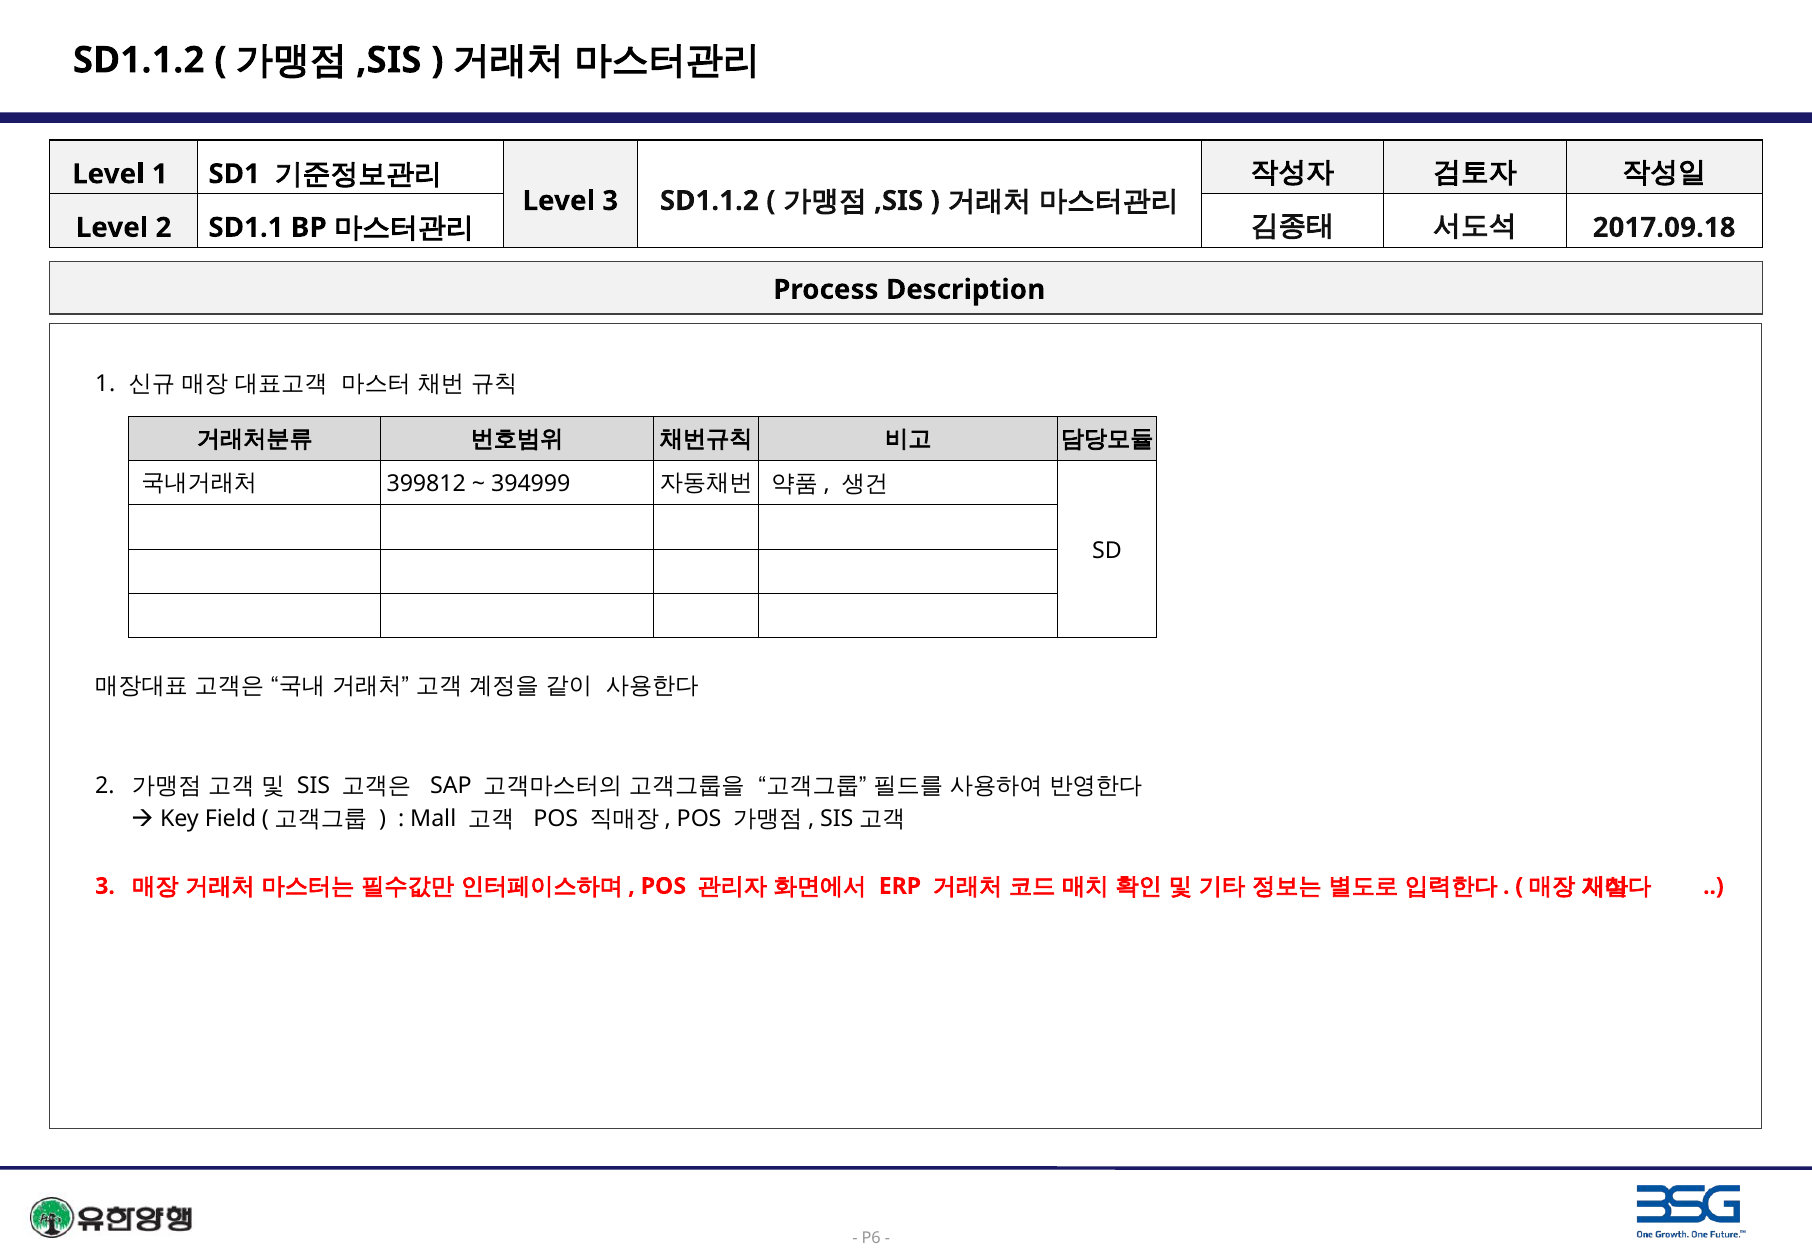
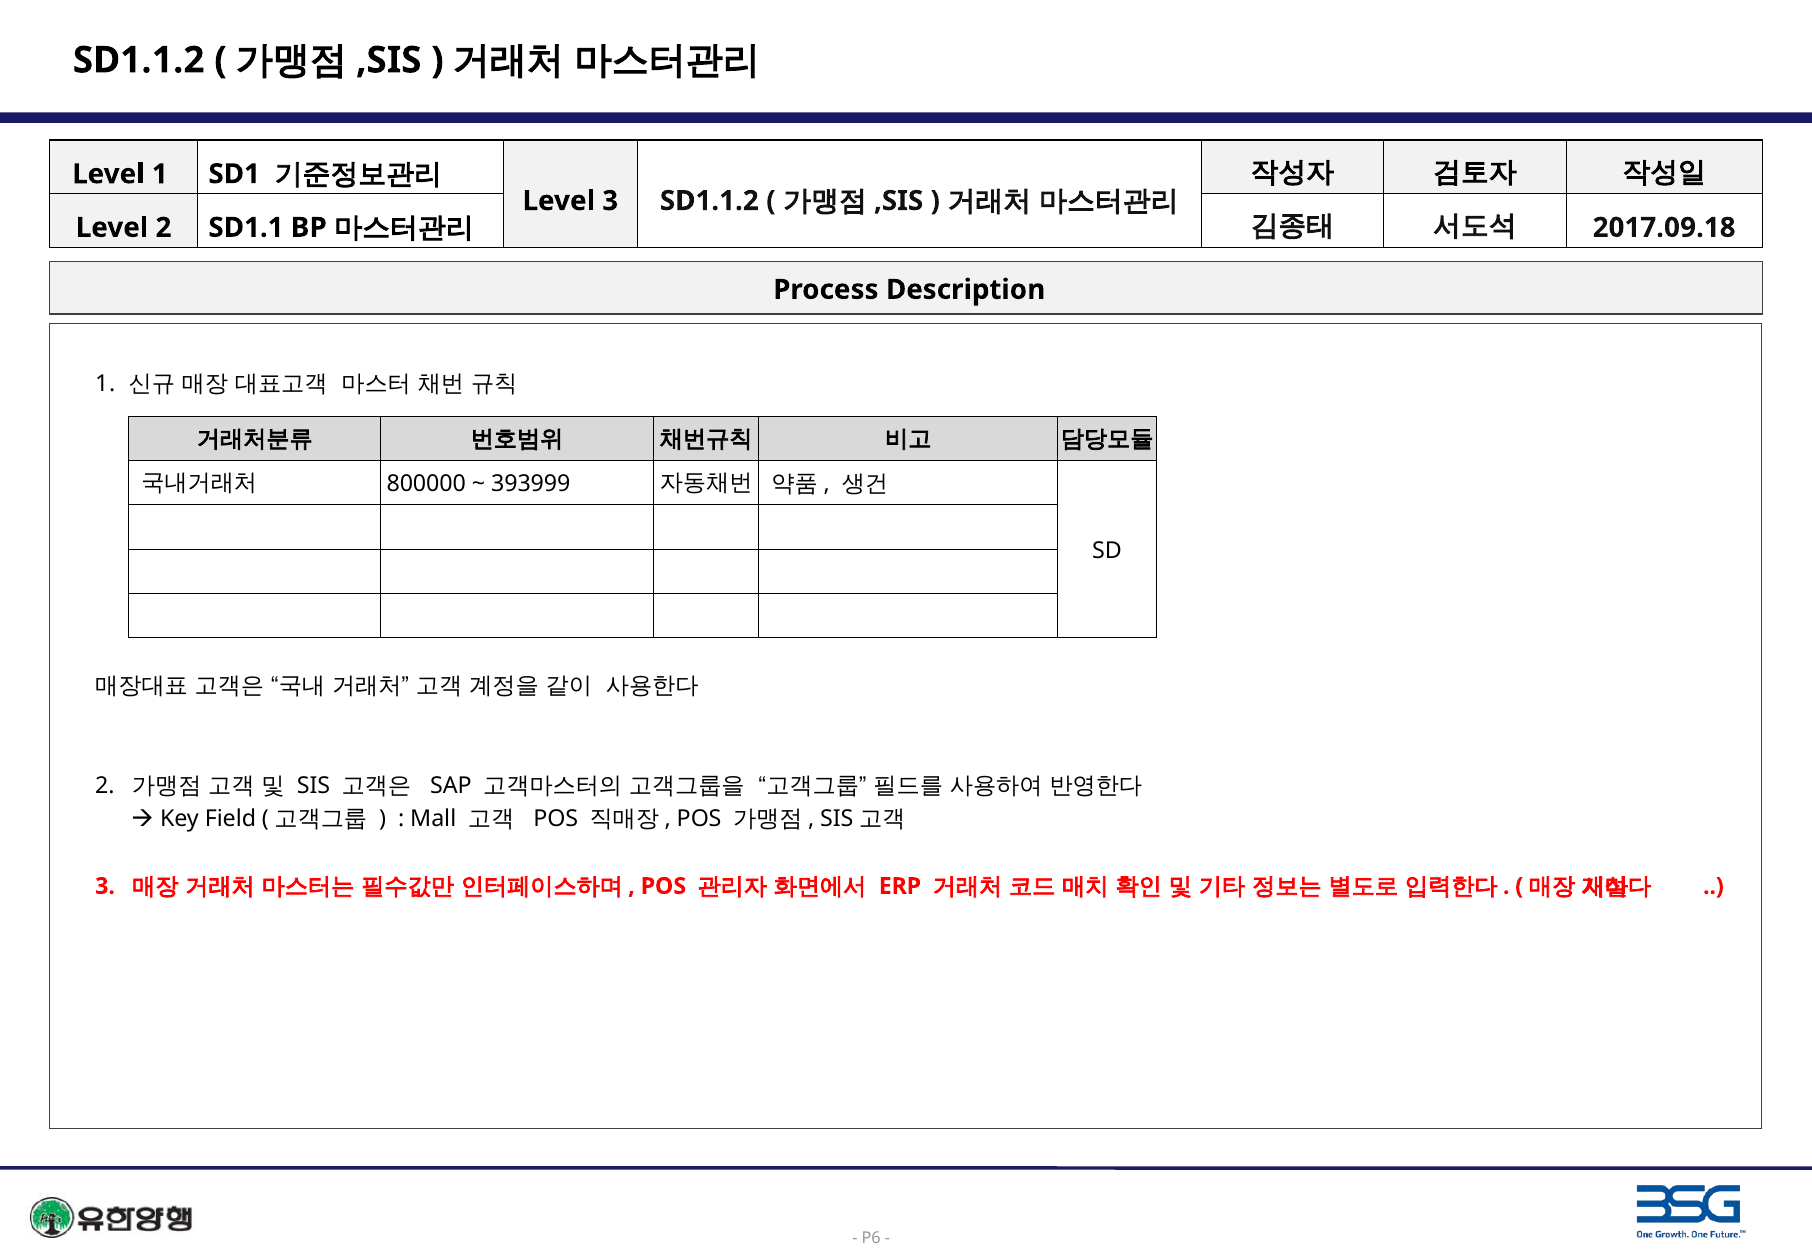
399812: 399812 -> 800000
394999: 394999 -> 393999
